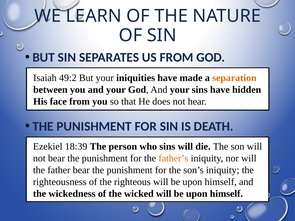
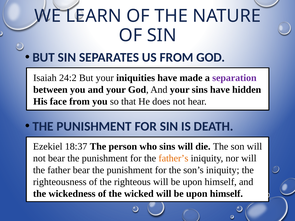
49:2: 49:2 -> 24:2
separation colour: orange -> purple
18:39: 18:39 -> 18:37
